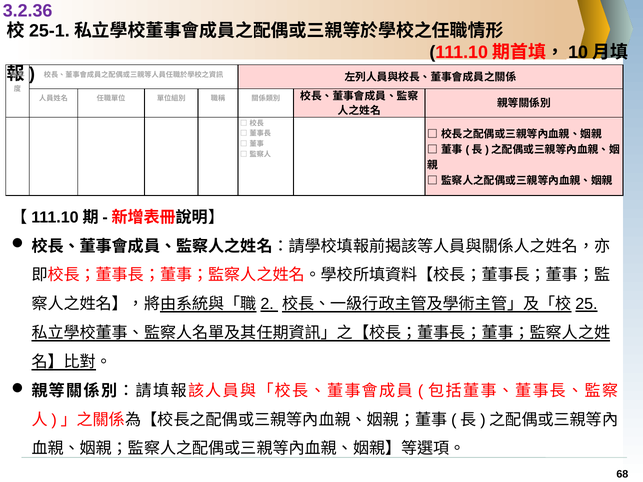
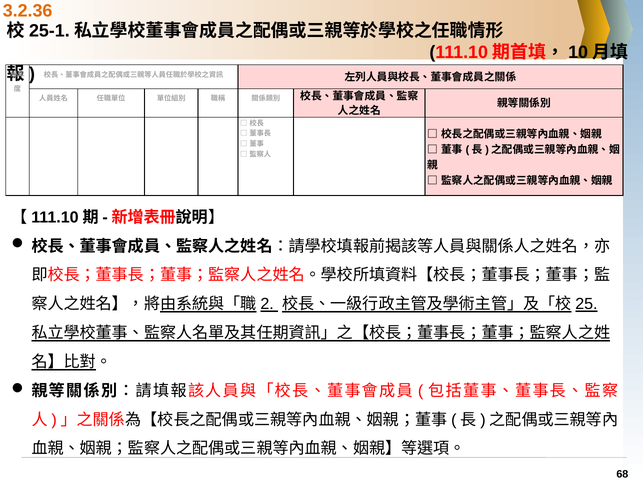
3.2.36 colour: purple -> orange
